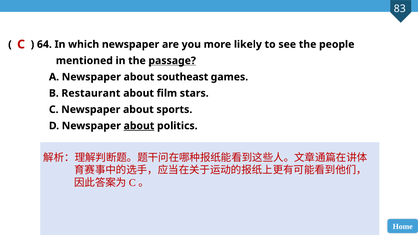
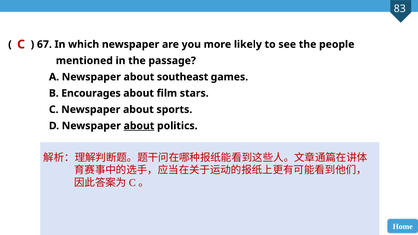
64: 64 -> 67
passage underline: present -> none
Restaurant: Restaurant -> Encourages
